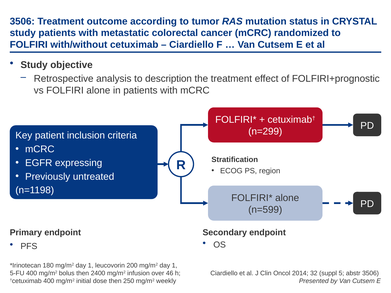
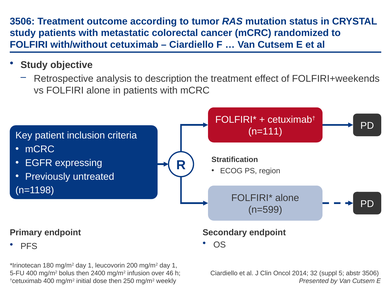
FOLFIRI+prognostic: FOLFIRI+prognostic -> FOLFIRI+weekends
n=299: n=299 -> n=111
